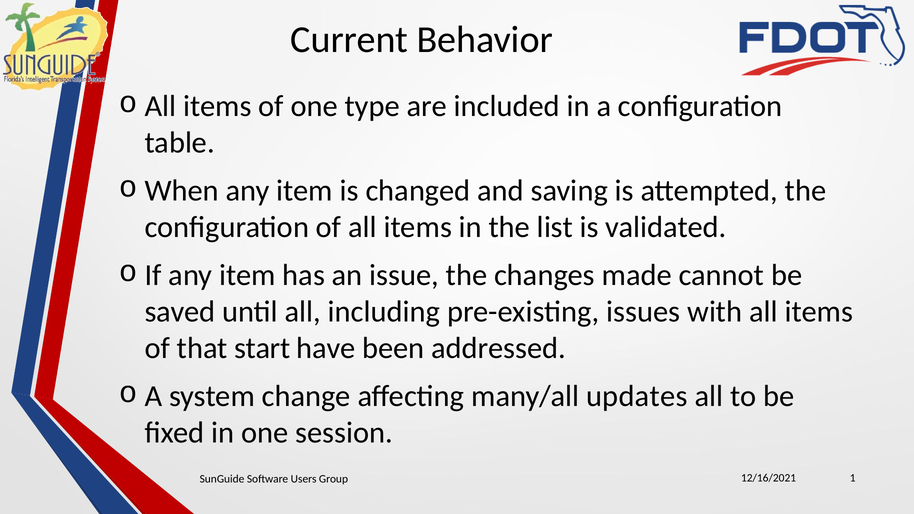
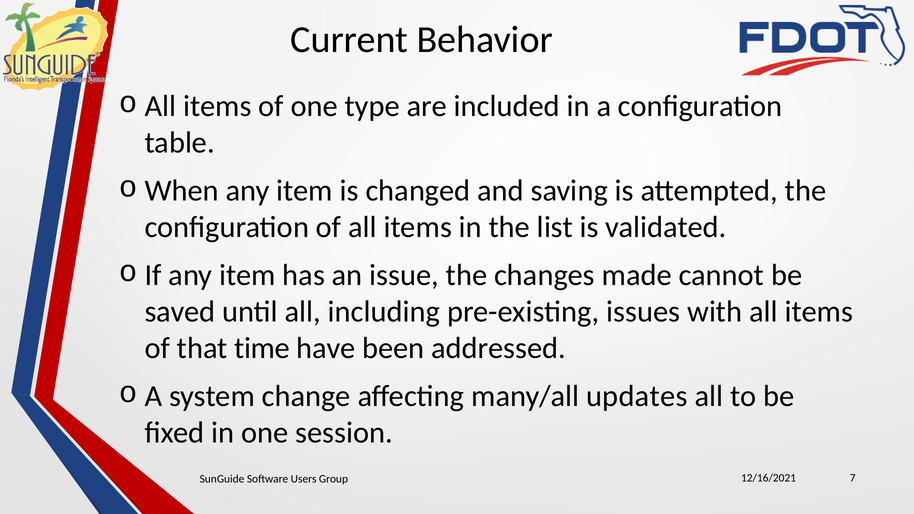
start: start -> time
1: 1 -> 7
